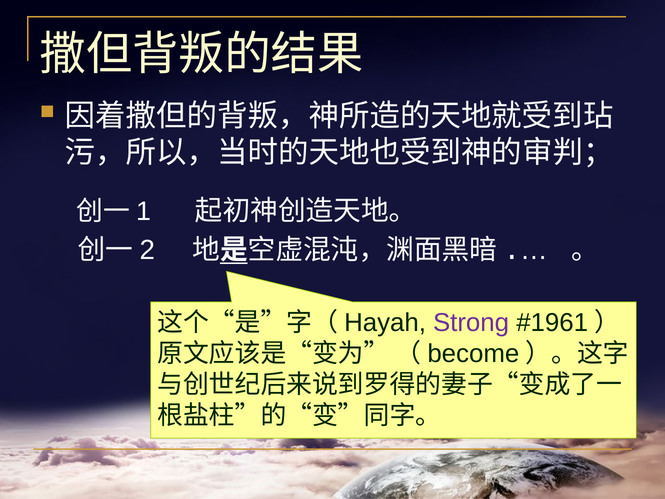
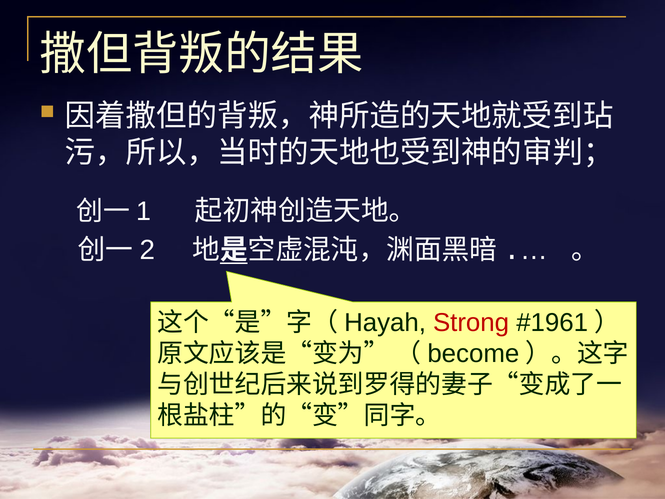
Strong colour: purple -> red
